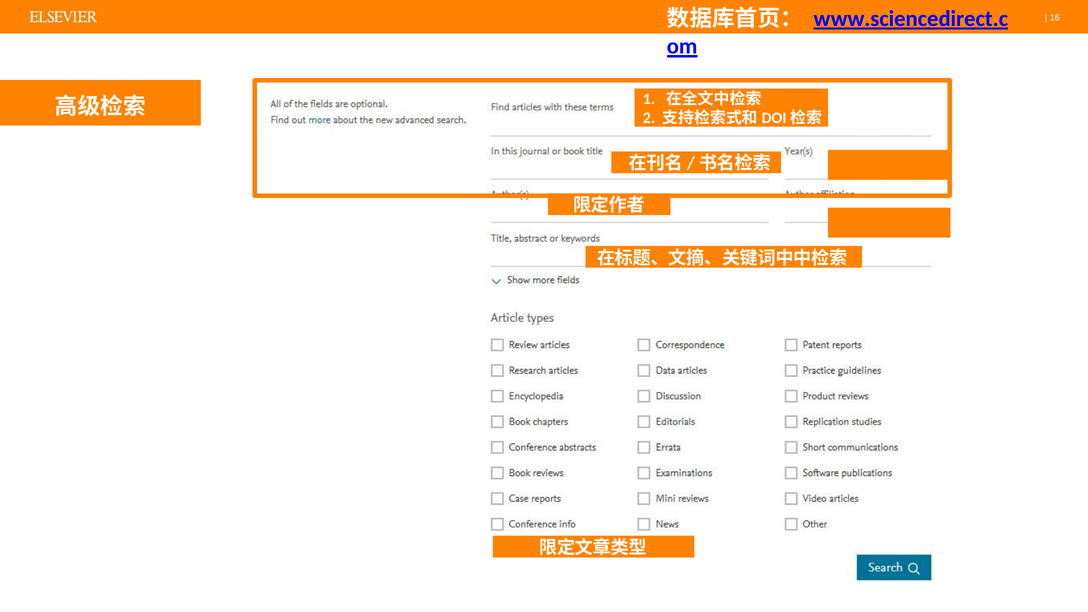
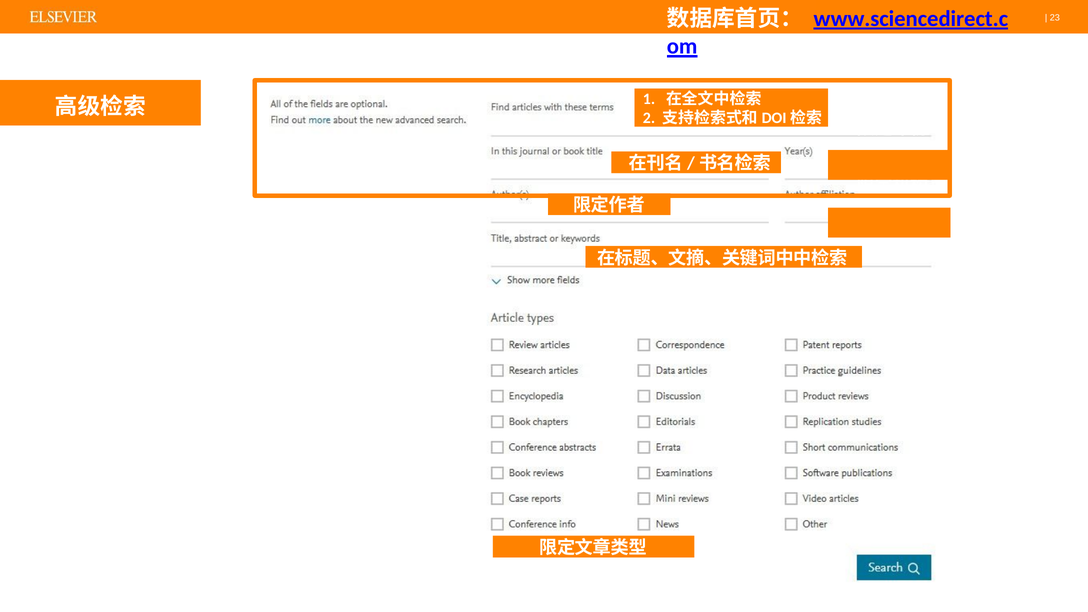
16: 16 -> 23
